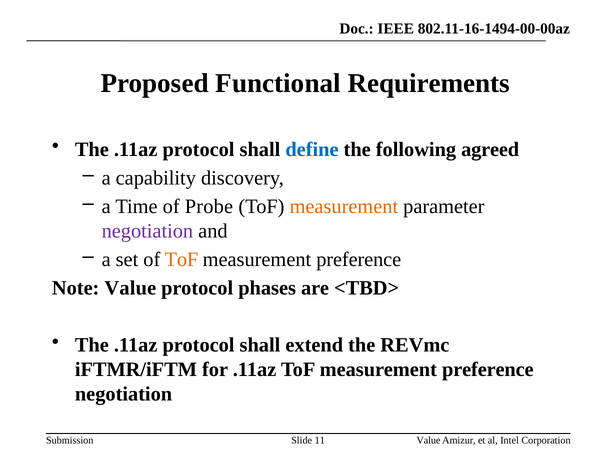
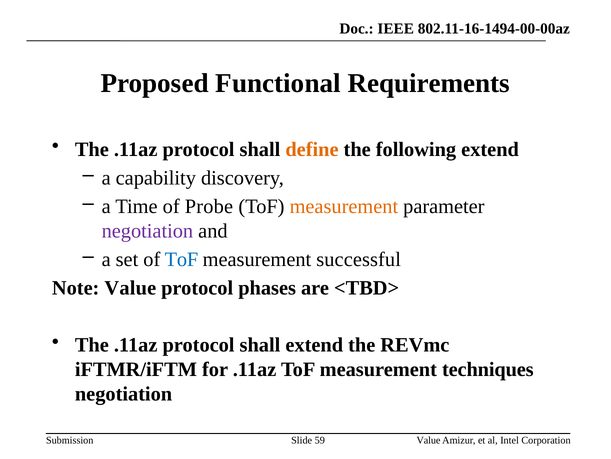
define colour: blue -> orange
following agreed: agreed -> extend
ToF at (181, 259) colour: orange -> blue
preference at (359, 259): preference -> successful
.11az ToF measurement preference: preference -> techniques
11: 11 -> 59
